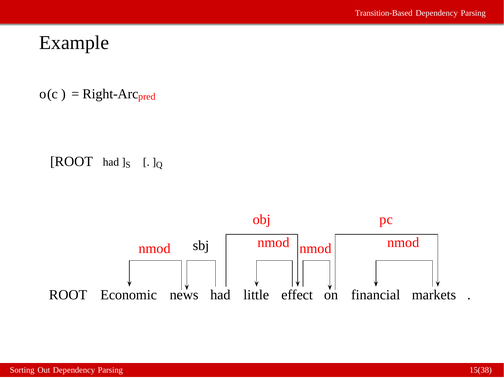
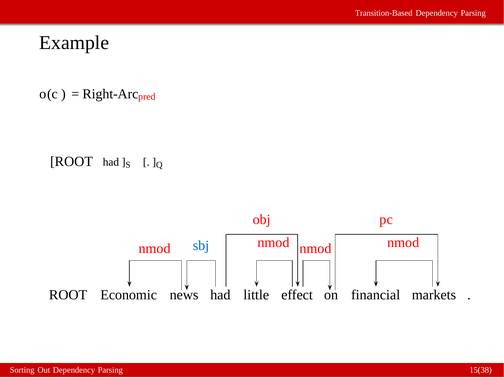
sbj colour: black -> blue
